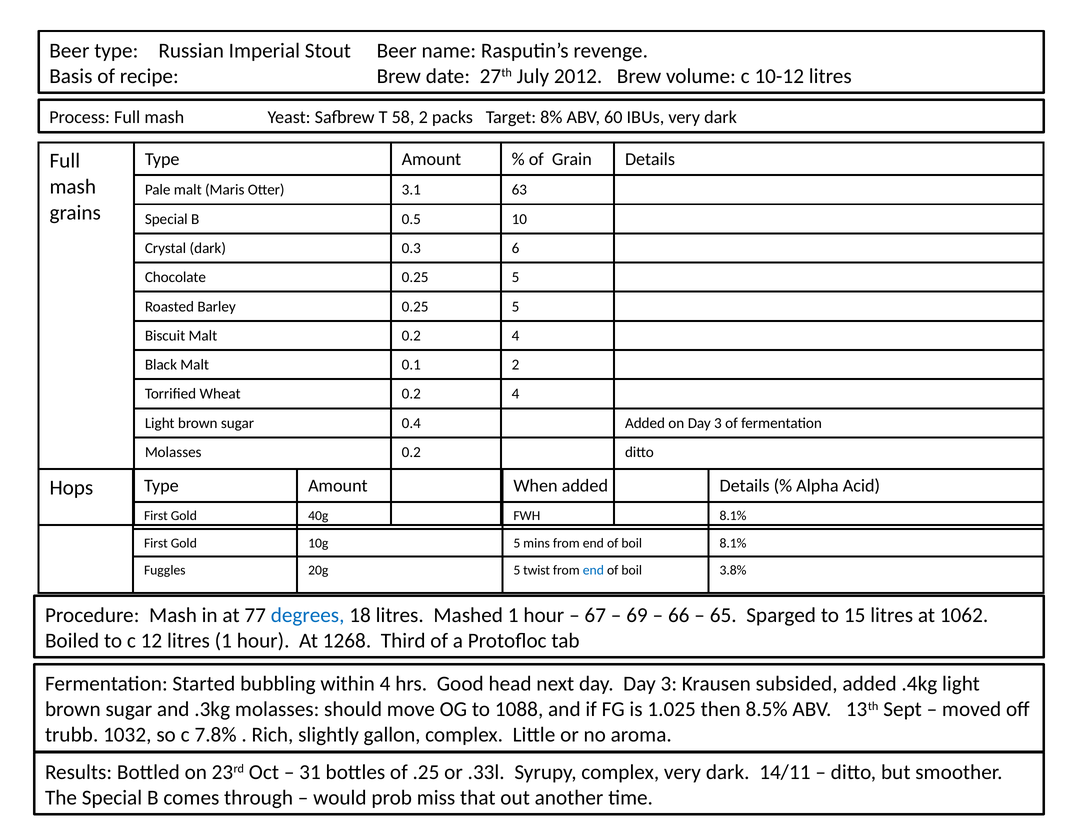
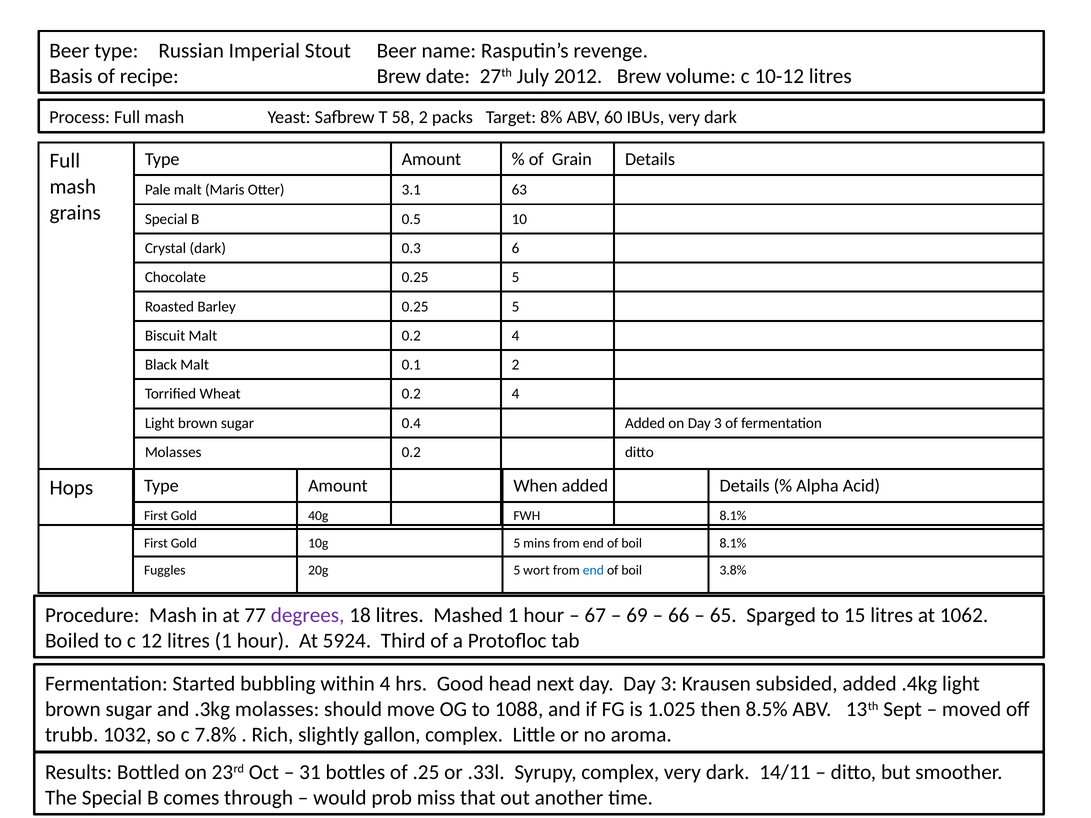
twist: twist -> wort
degrees colour: blue -> purple
1268: 1268 -> 5924
